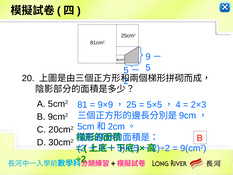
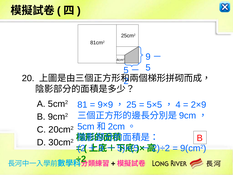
2×3: 2×3 -> 2×9
